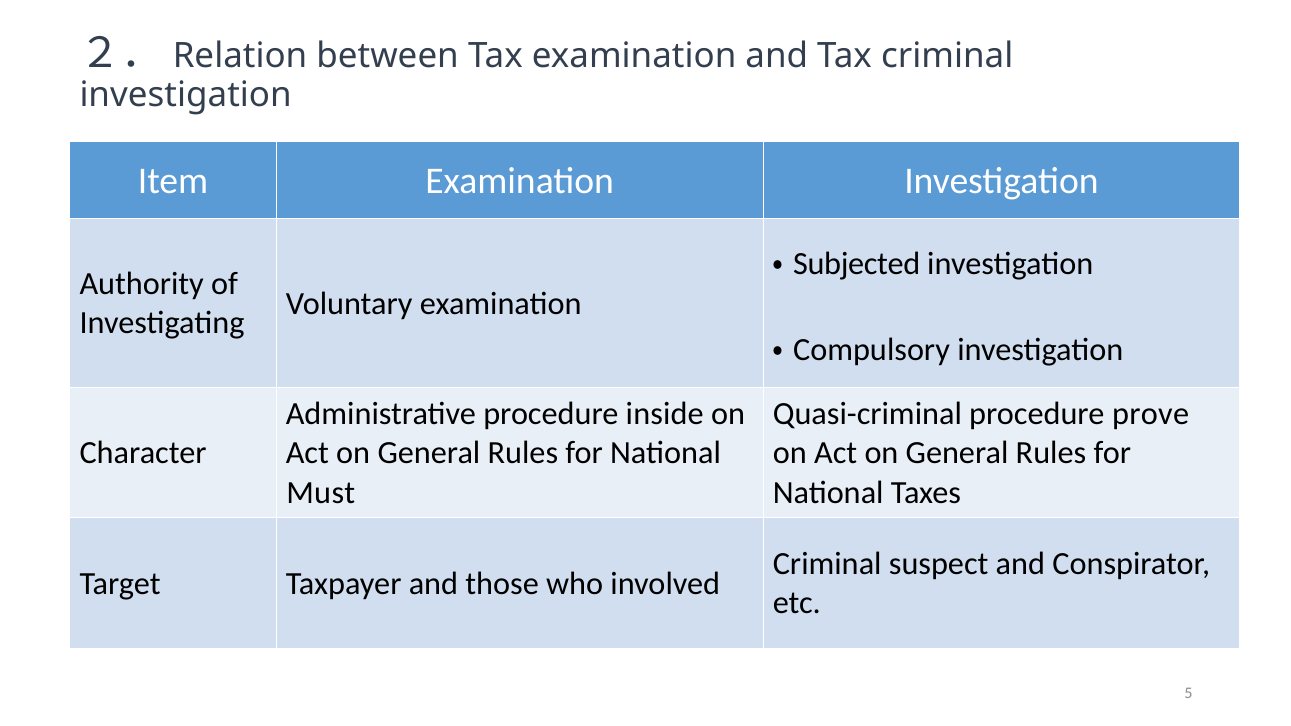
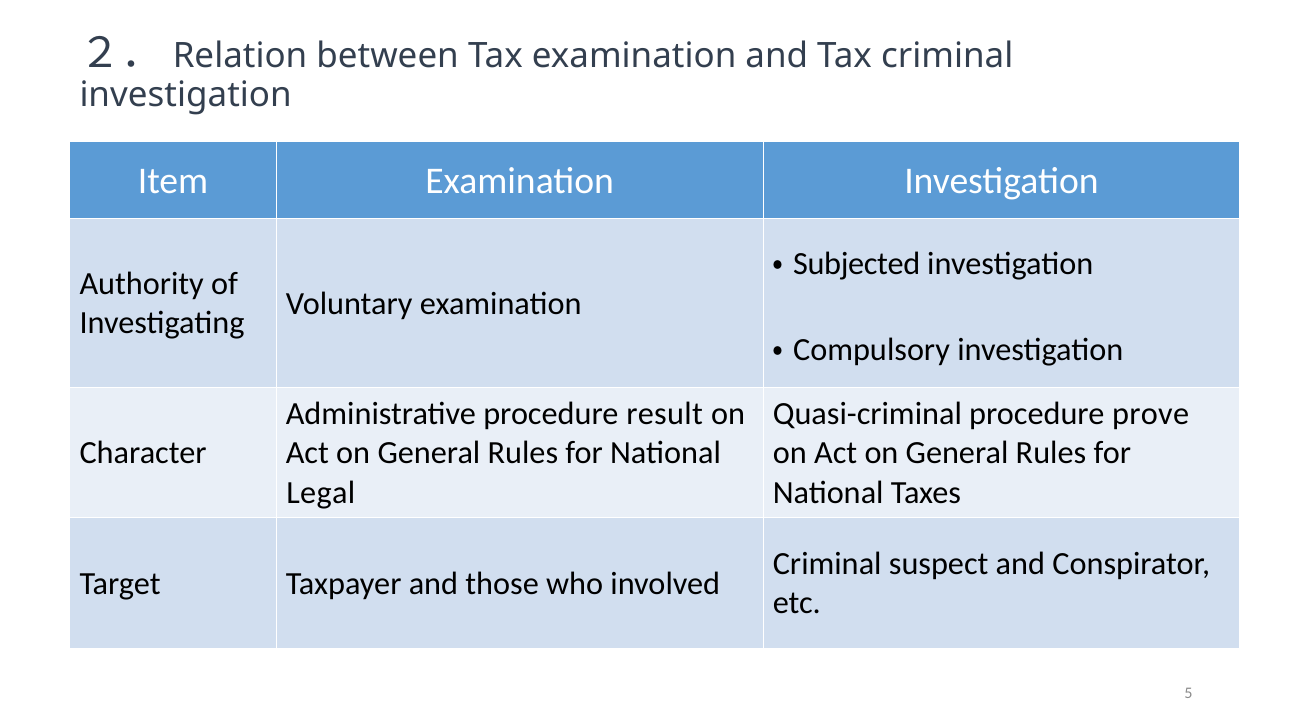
inside: inside -> result
Must: Must -> Legal
